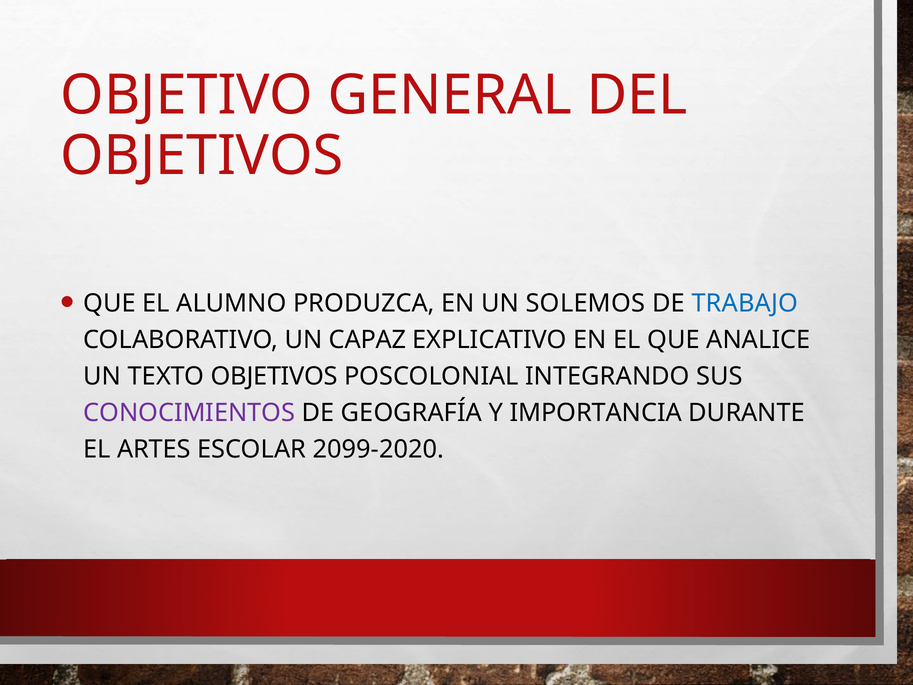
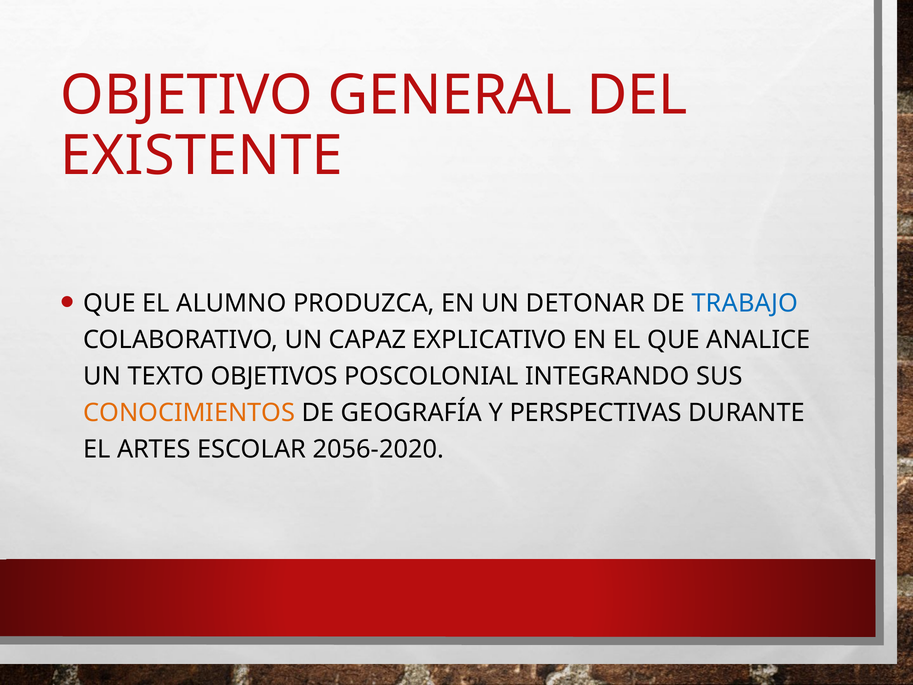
OBJETIVOS at (202, 156): OBJETIVOS -> EXISTENTE
SOLEMOS: SOLEMOS -> DETONAR
CONOCIMIENTOS colour: purple -> orange
IMPORTANCIA: IMPORTANCIA -> PERSPECTIVAS
2099-2020: 2099-2020 -> 2056-2020
